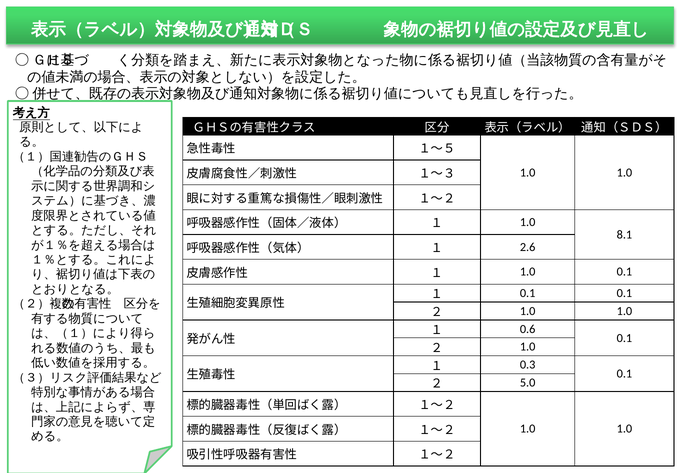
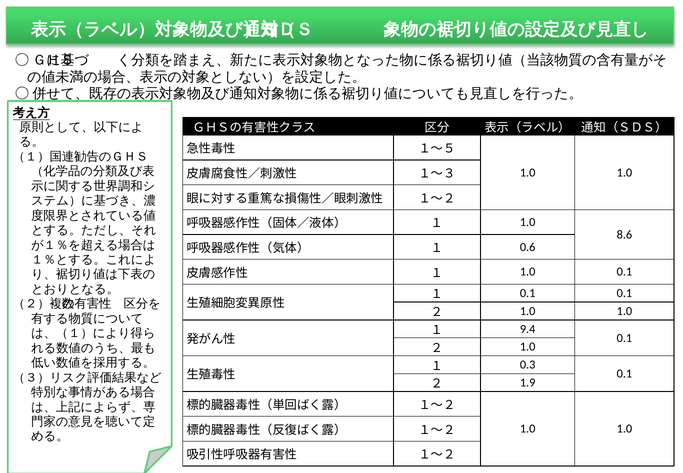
8.1: 8.1 -> 8.6
2.6: 2.6 -> 0.6
0.6: 0.6 -> 9.4
5.0: 5.0 -> 1.9
